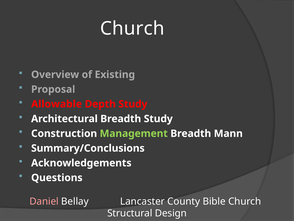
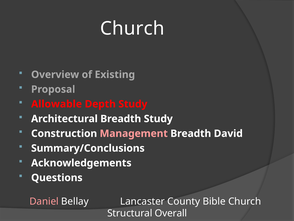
Management colour: light green -> pink
Mann: Mann -> David
Design: Design -> Overall
